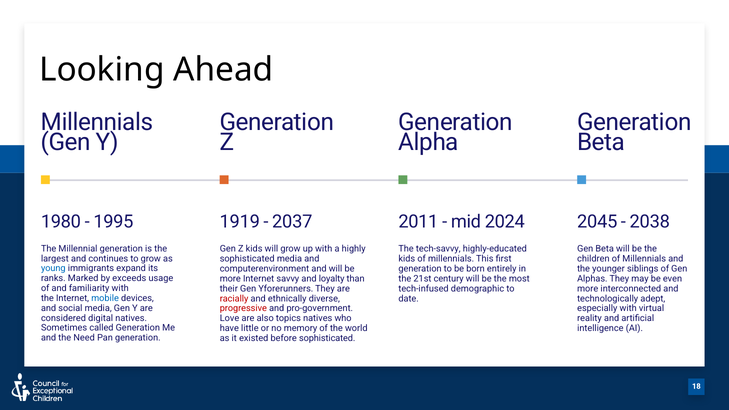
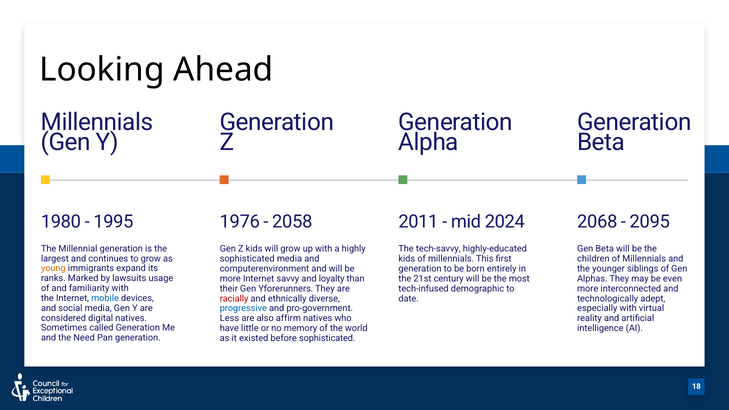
1919: 1919 -> 1976
2037: 2037 -> 2058
2045: 2045 -> 2068
2038: 2038 -> 2095
young colour: blue -> orange
exceeds: exceeds -> lawsuits
progressive colour: red -> blue
Love: Love -> Less
topics: topics -> affirm
